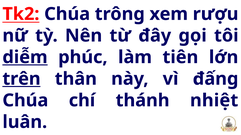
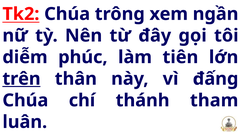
rượu: rượu -> ngần
diễm underline: present -> none
nhiệt: nhiệt -> tham
